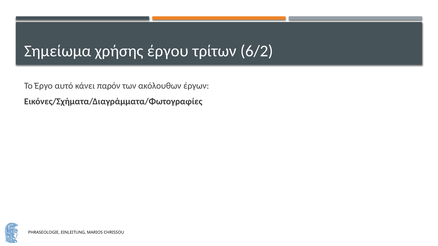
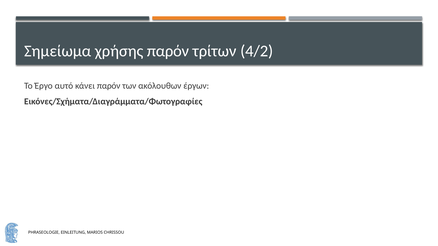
χρήσης έργου: έργου -> παρόν
6/2: 6/2 -> 4/2
